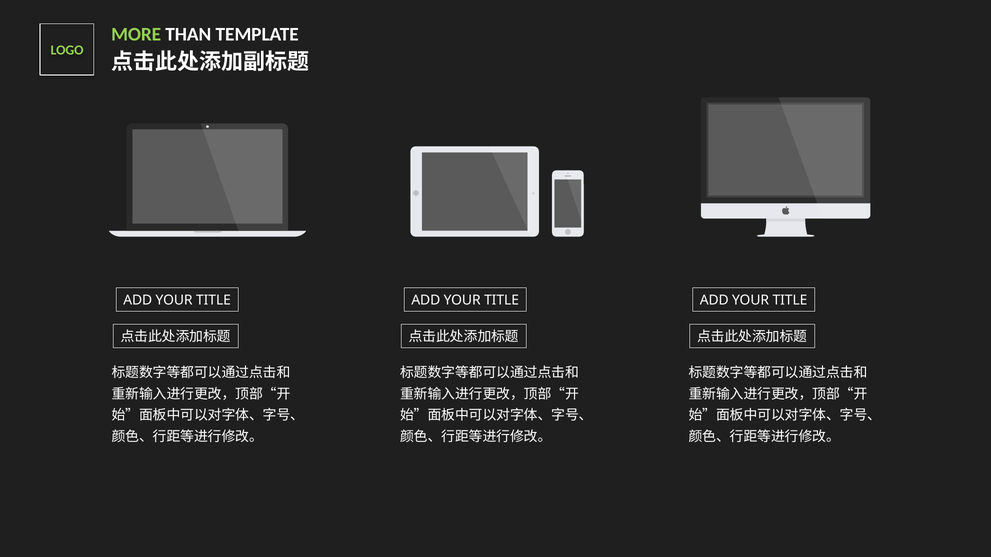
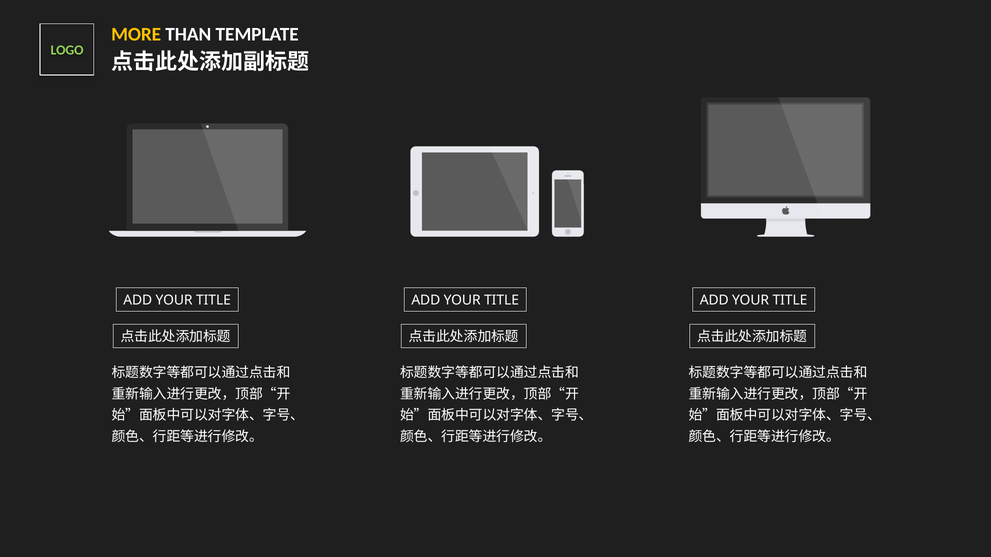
MORE colour: light green -> yellow
